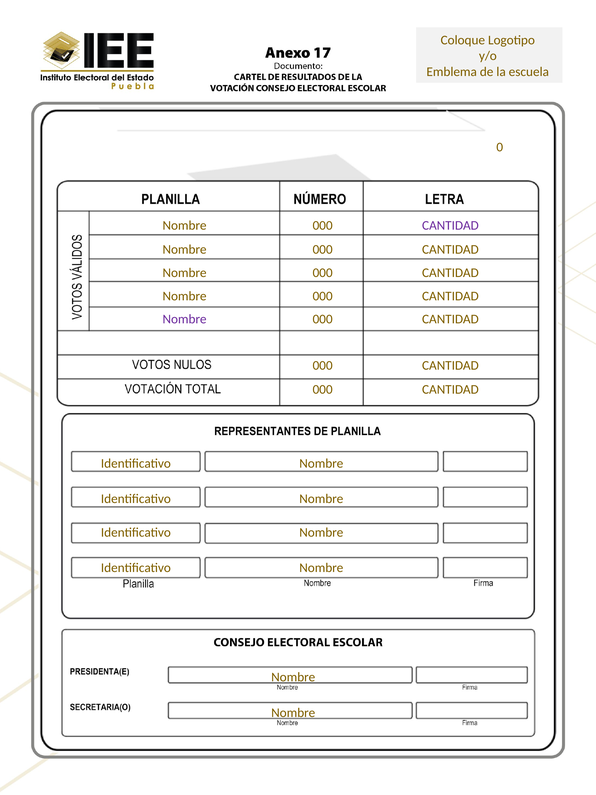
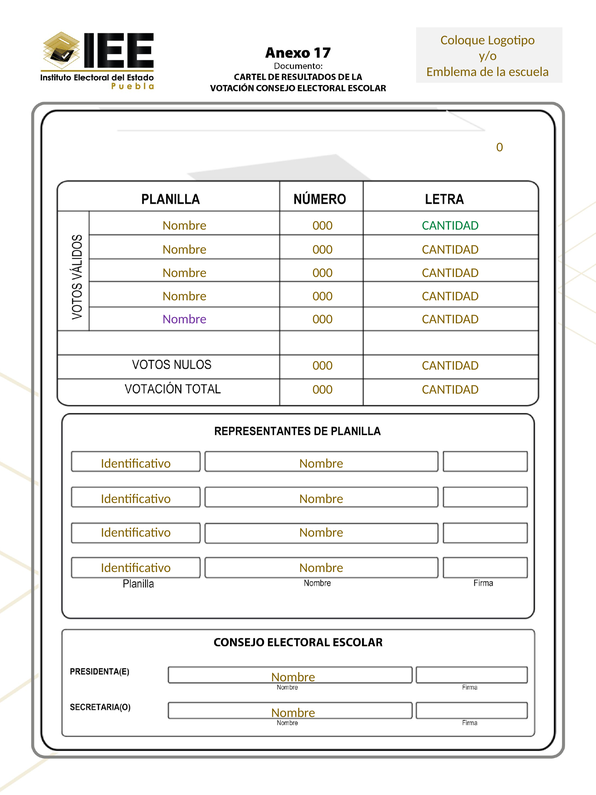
CANTIDAD at (450, 225) colour: purple -> green
